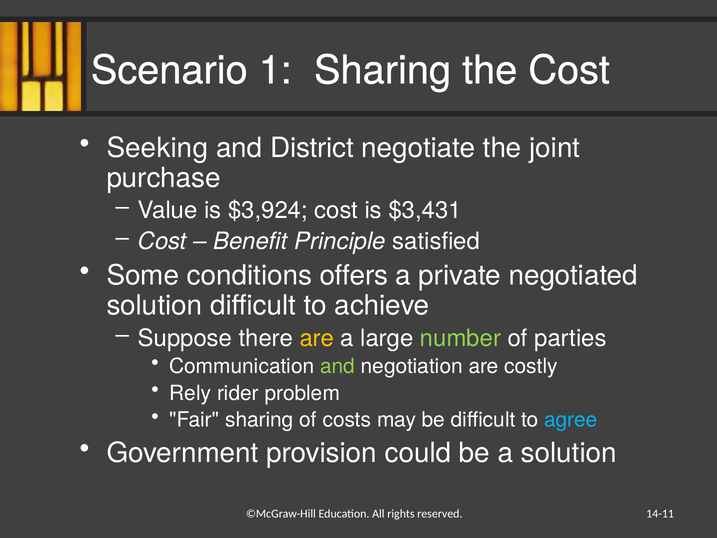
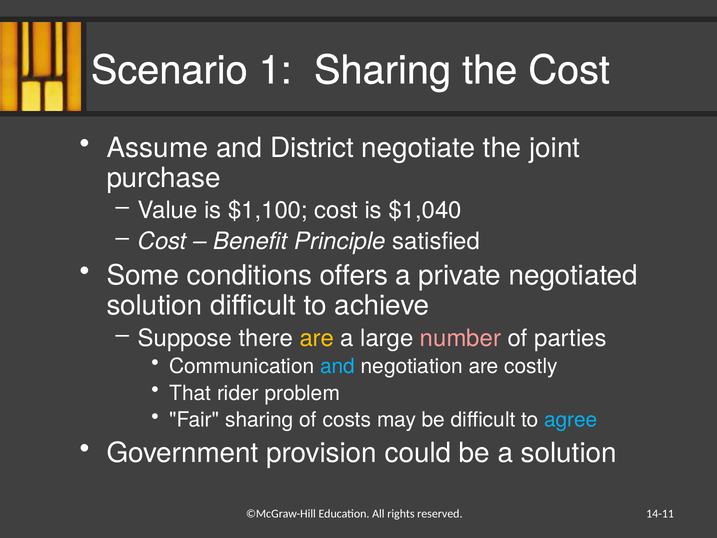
Seeking: Seeking -> Assume
$3,924: $3,924 -> $1,100
$3,431: $3,431 -> $1,040
number colour: light green -> pink
and at (338, 366) colour: light green -> light blue
Rely: Rely -> That
